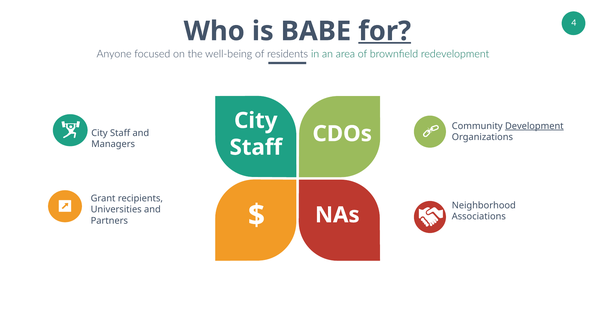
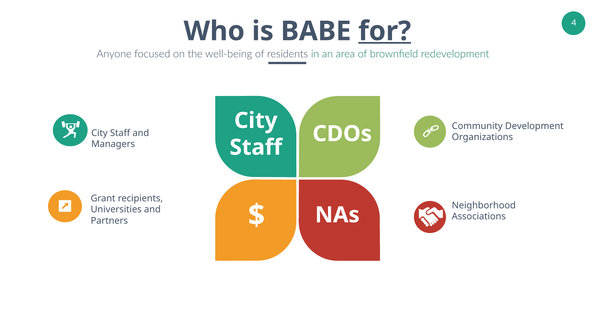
Development underline: present -> none
